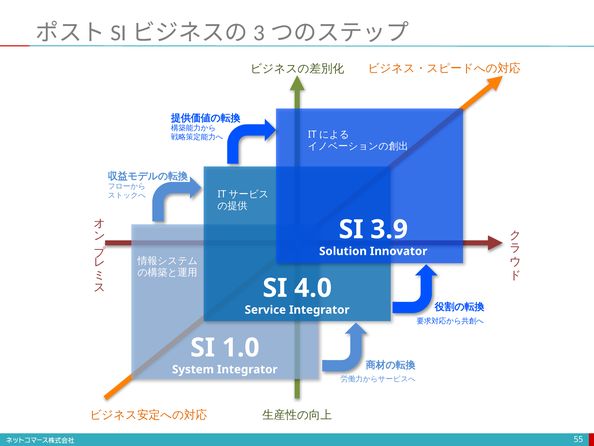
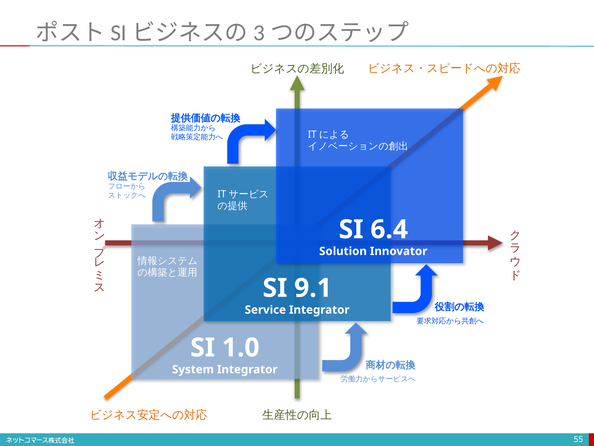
3.9: 3.9 -> 6.4
4.0: 4.0 -> 9.1
